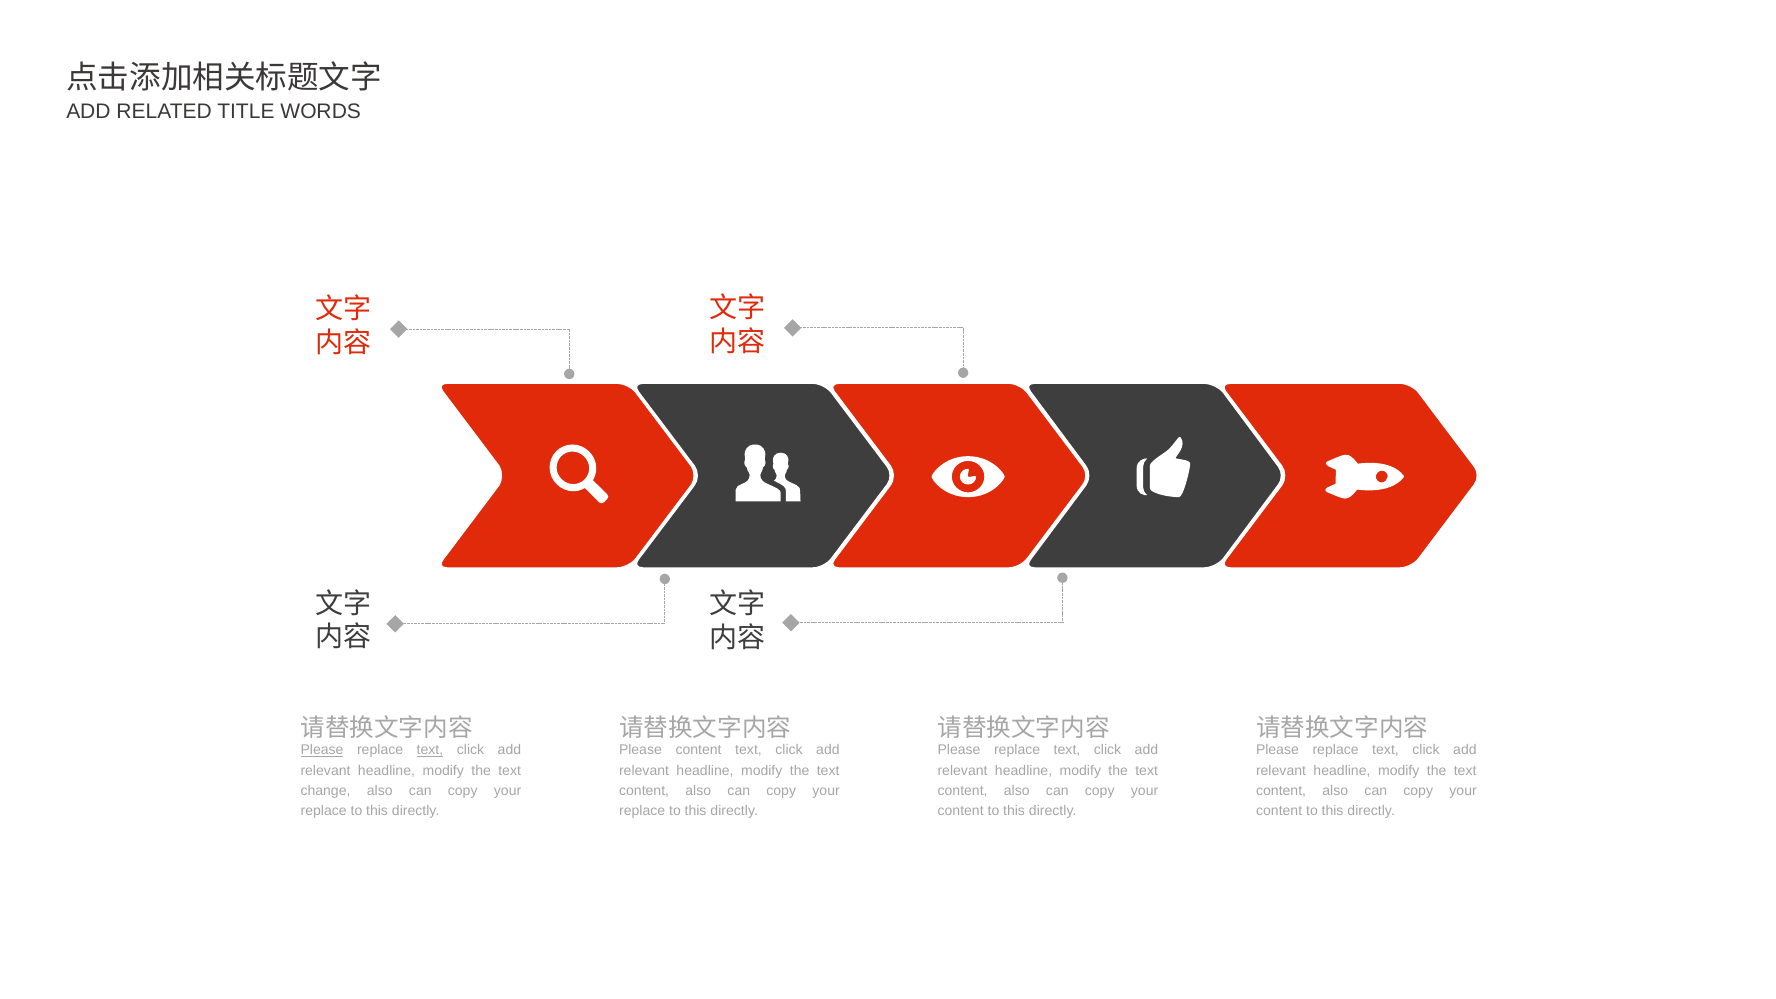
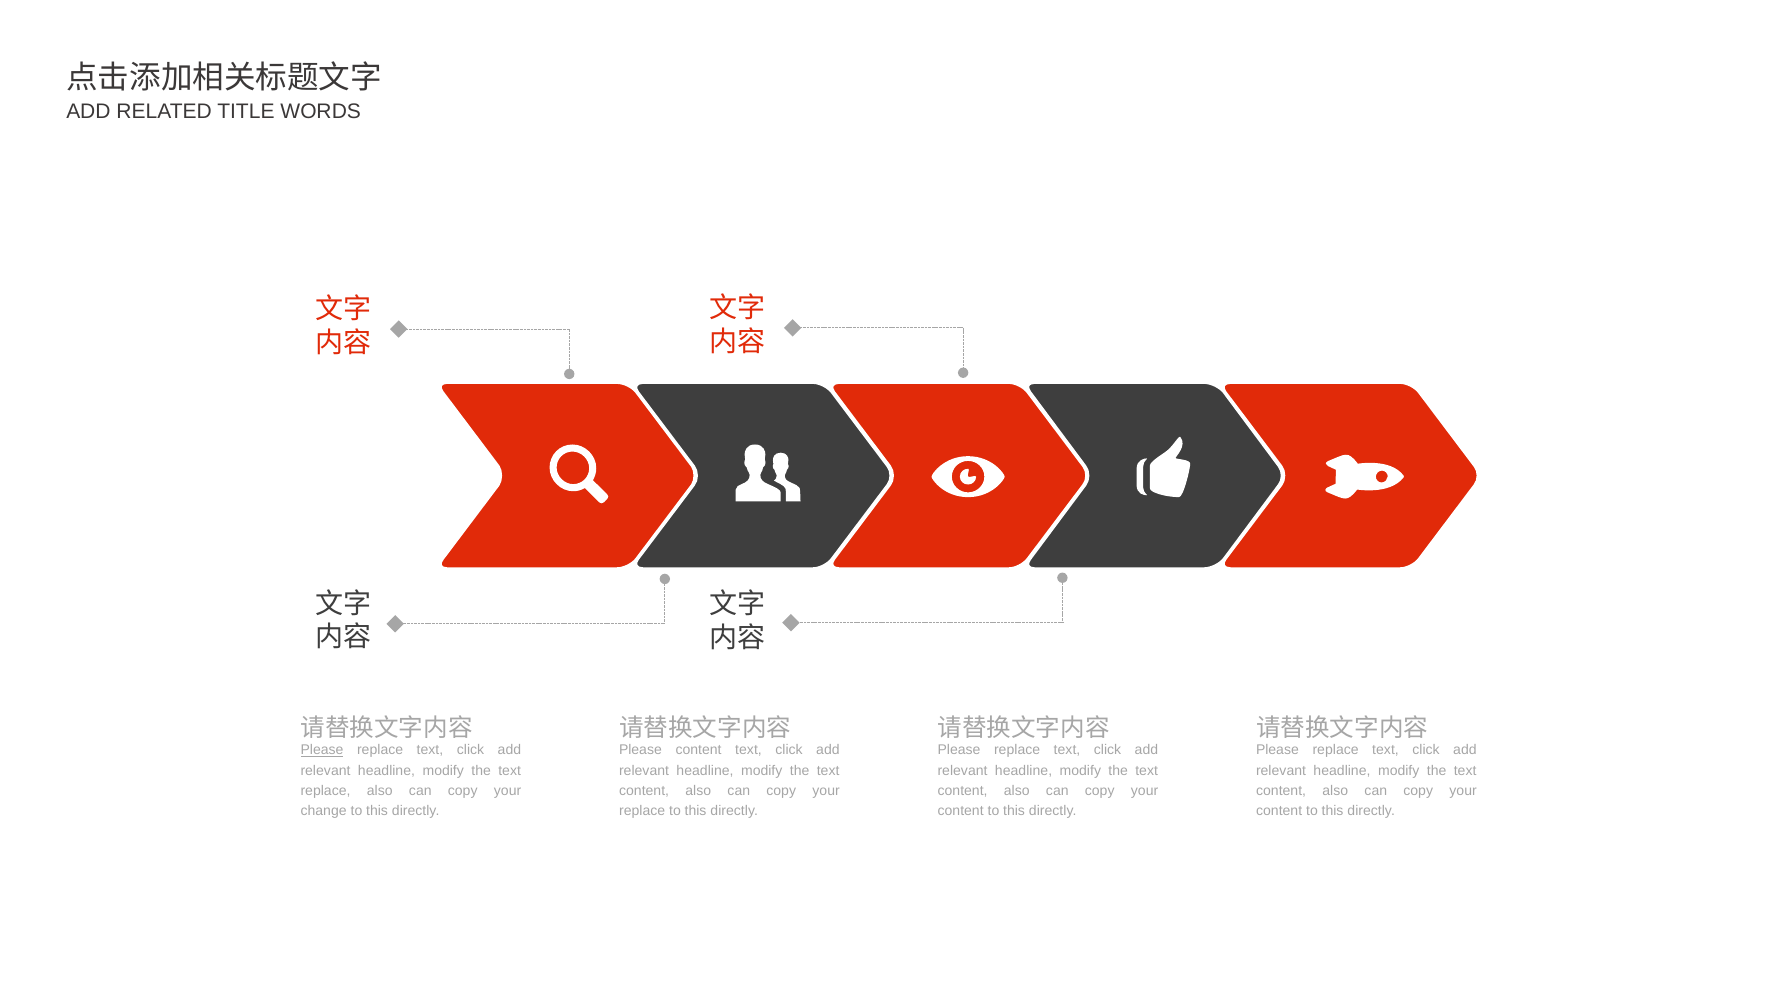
text at (430, 750) underline: present -> none
change at (326, 791): change -> replace
replace at (324, 811): replace -> change
